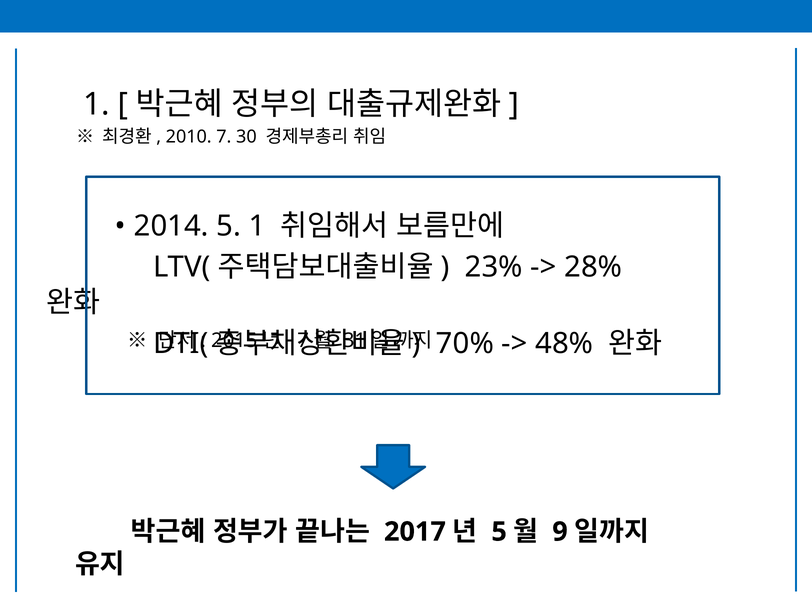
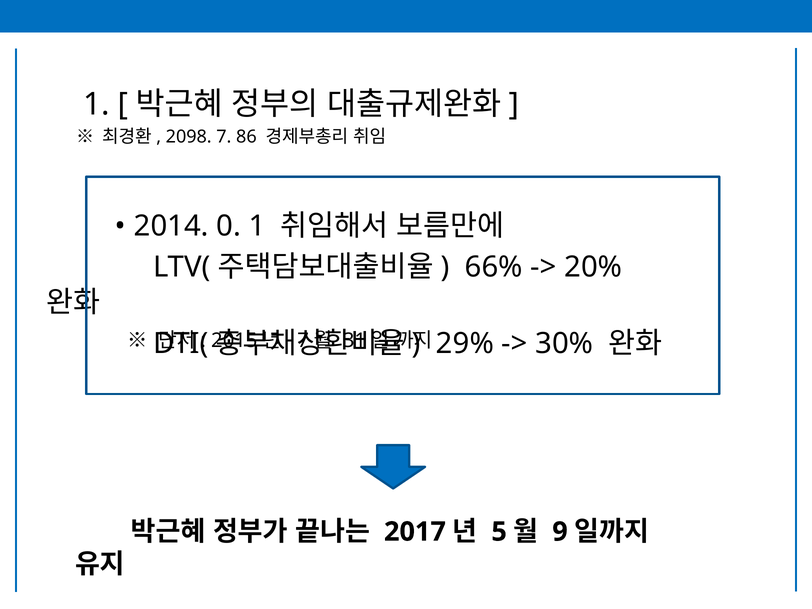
2010: 2010 -> 2098
30: 30 -> 86
2014 5: 5 -> 0
23%: 23% -> 66%
28%: 28% -> 20%
70%: 70% -> 29%
48%: 48% -> 30%
